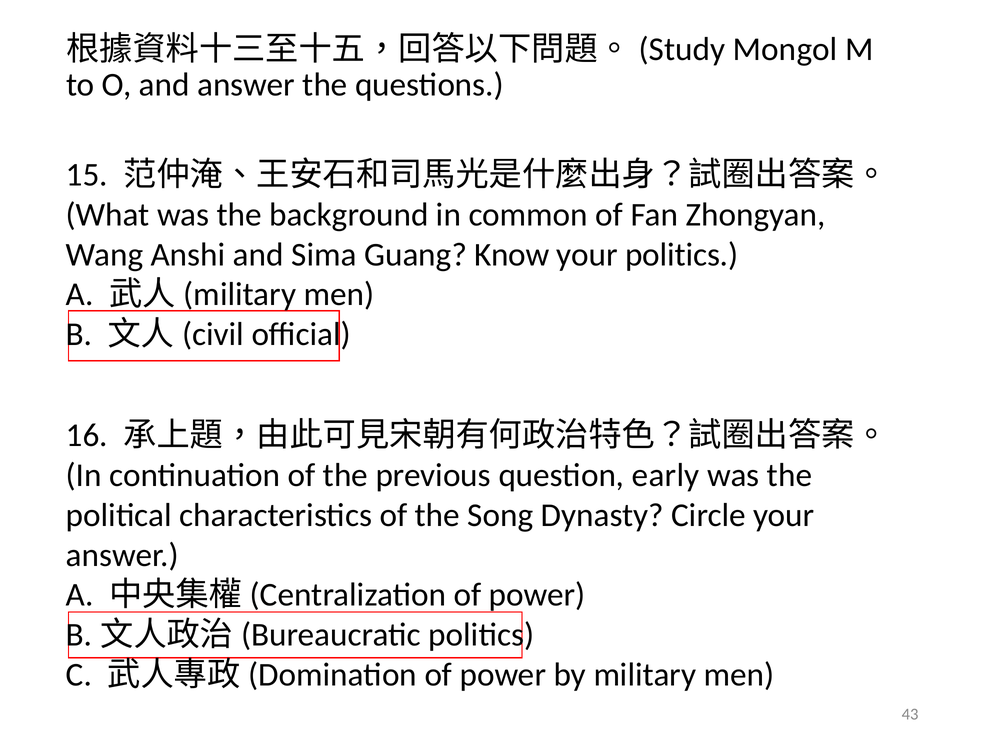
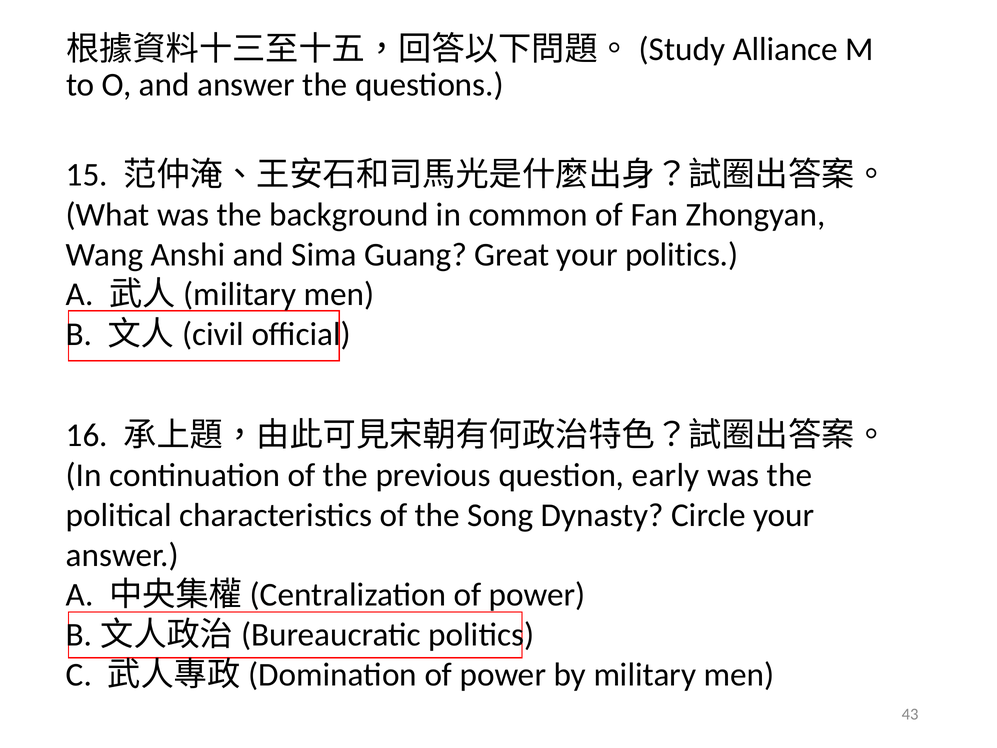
Mongol: Mongol -> Alliance
Know: Know -> Great
